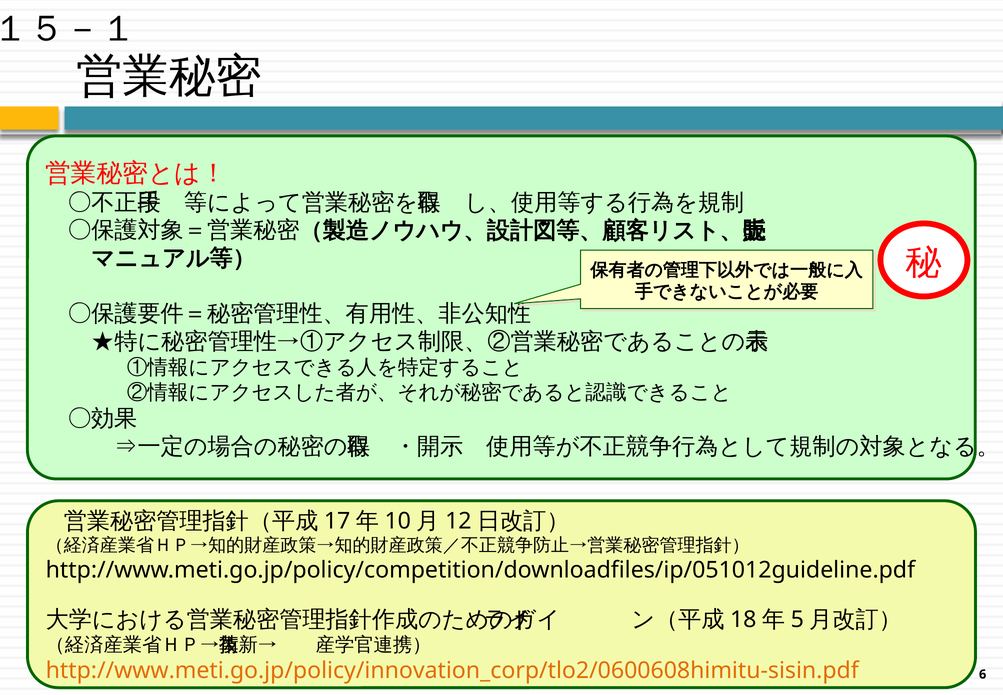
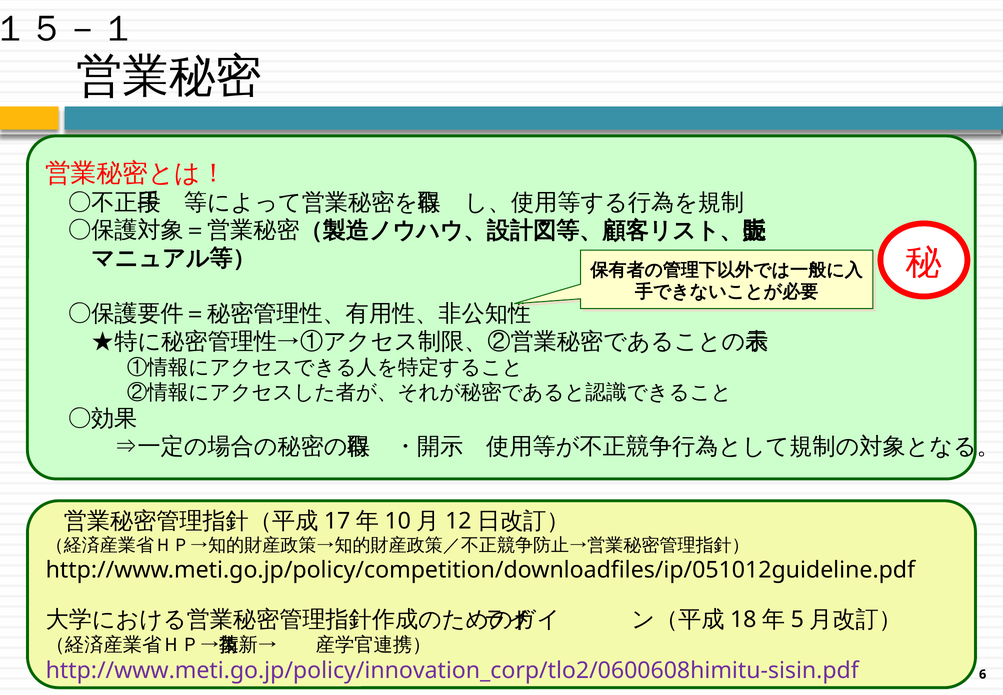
http://www.meti.go.jp/policy/innovation_corp/tlo2/0600608himitu-sisin.pdf colour: orange -> purple
